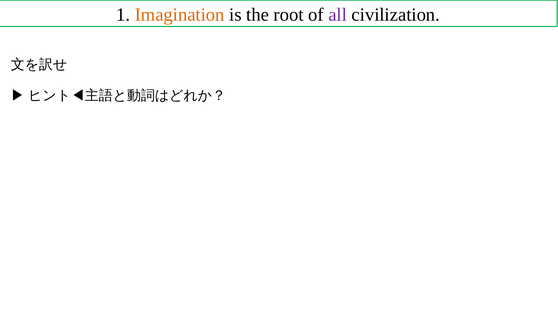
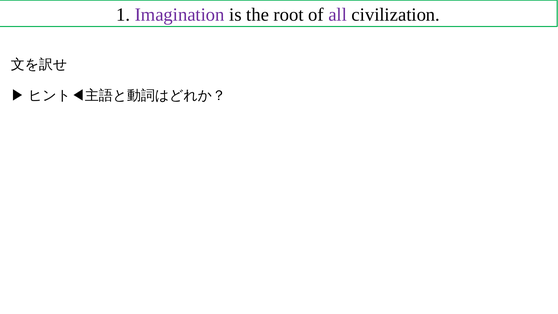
Imagination colour: orange -> purple
